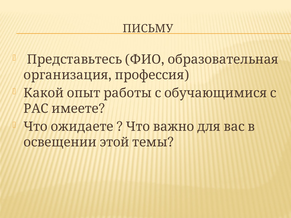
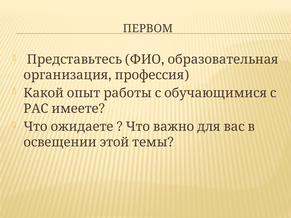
ПИСЬМУ: ПИСЬМУ -> ПЕРВОМ
